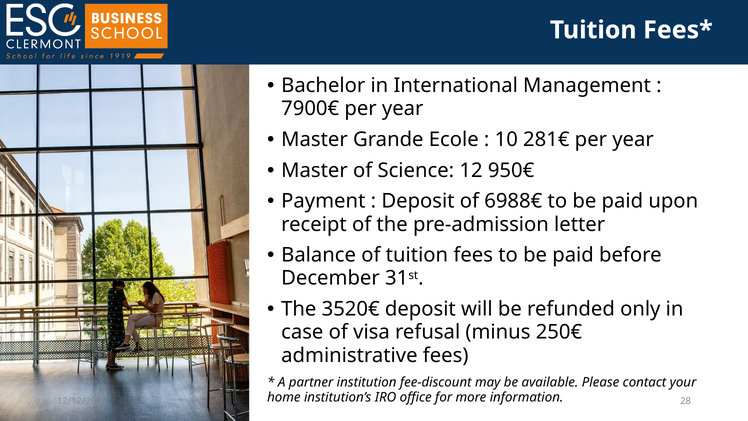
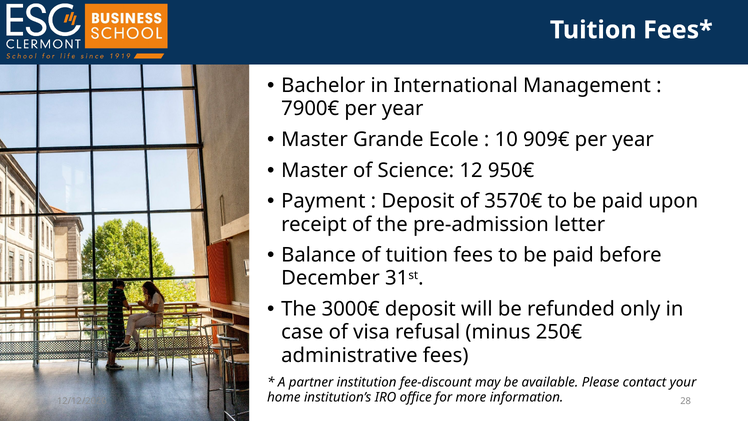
281€: 281€ -> 909€
6988€: 6988€ -> 3570€
3520€: 3520€ -> 3000€
